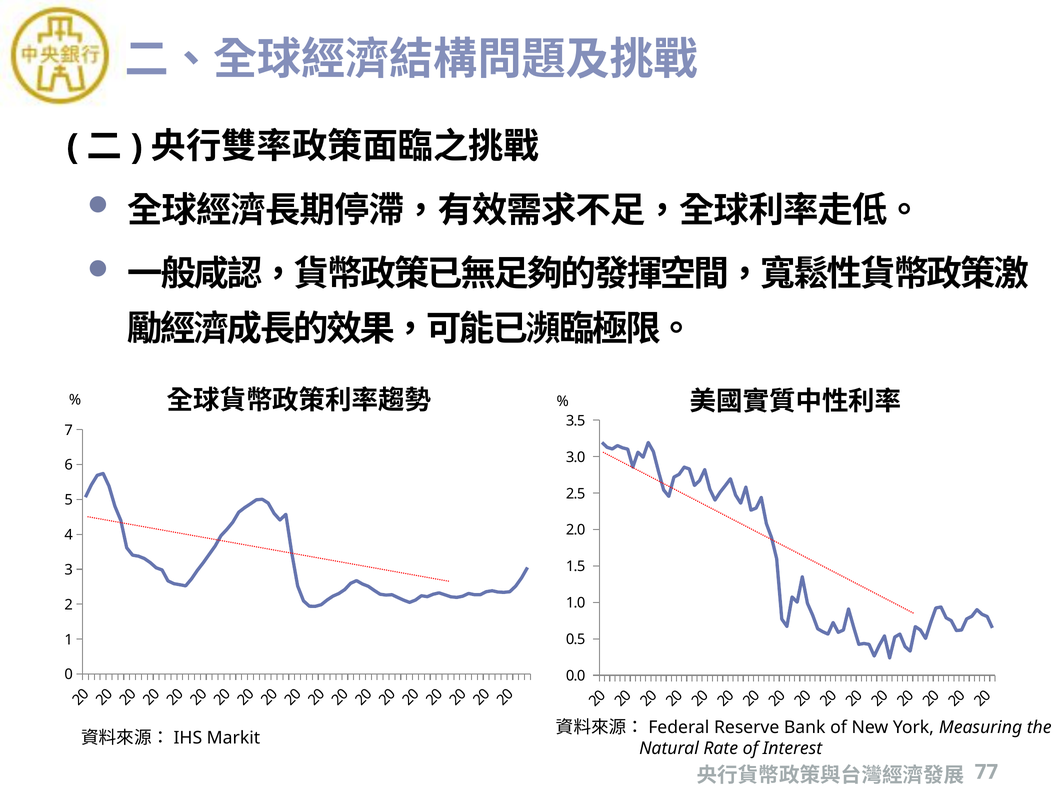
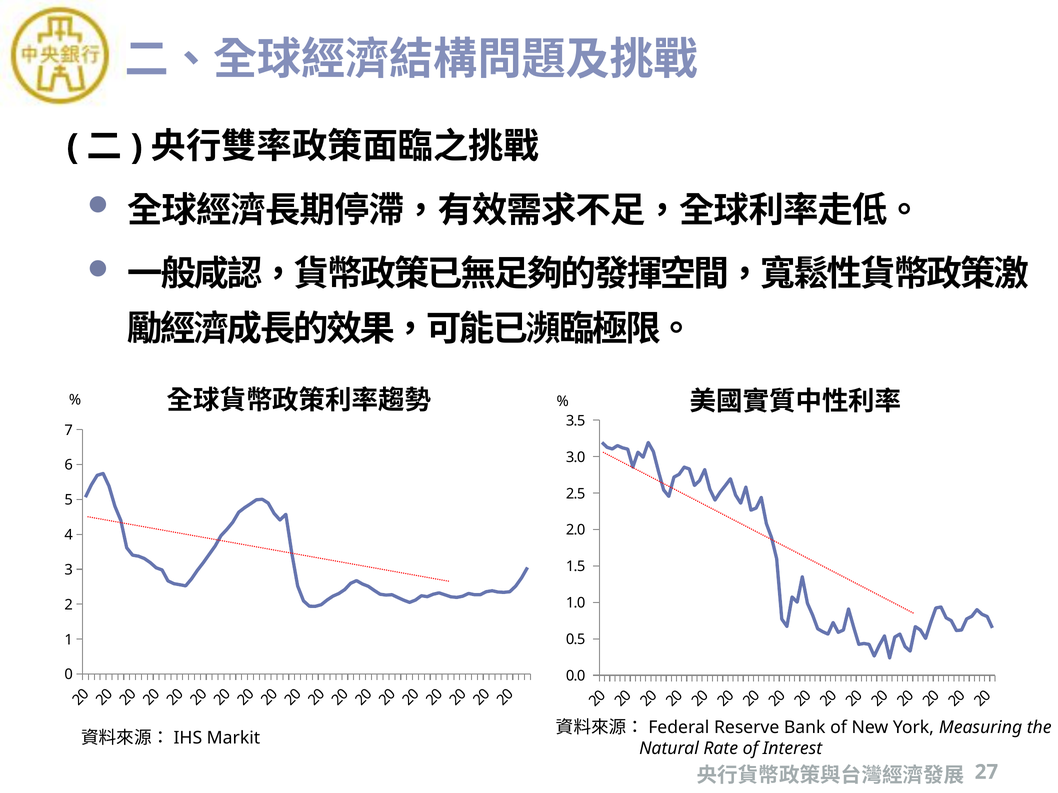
77: 77 -> 27
